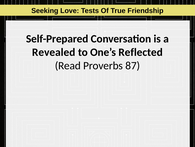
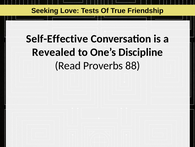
Self-Prepared: Self-Prepared -> Self-Effective
Reflected: Reflected -> Discipline
87: 87 -> 88
